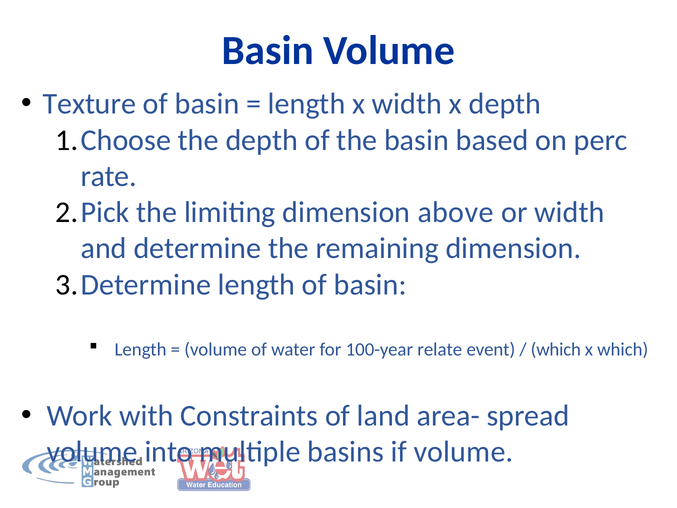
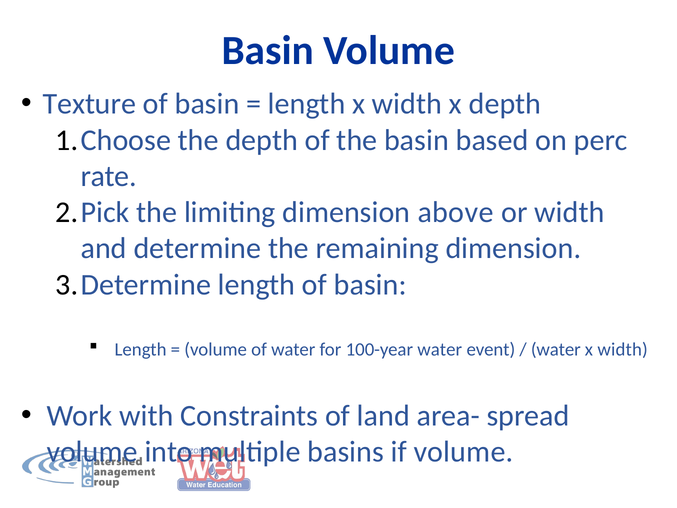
100-year relate: relate -> water
which at (556, 349): which -> water
which at (623, 349): which -> width
